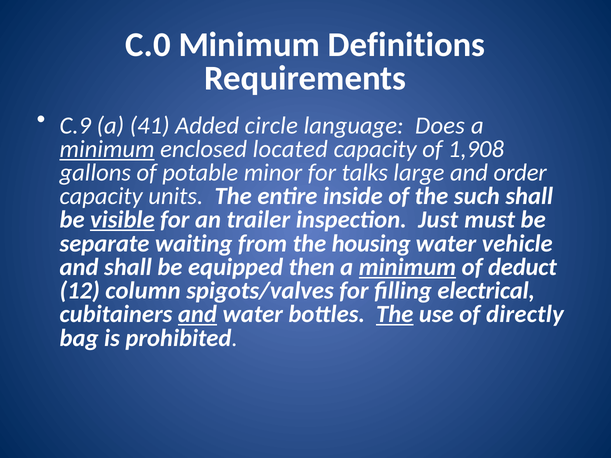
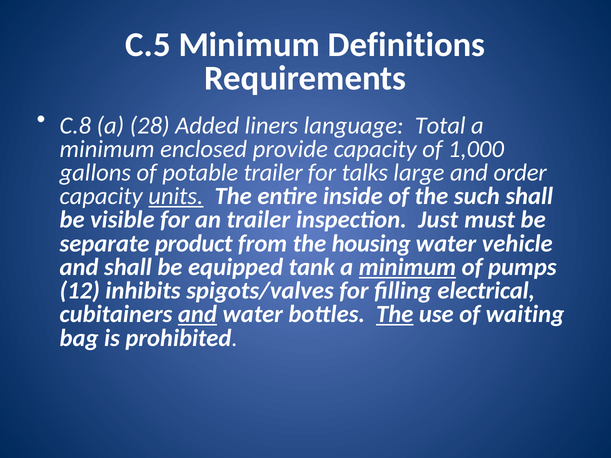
C.0: C.0 -> C.5
C.9: C.9 -> C.8
41: 41 -> 28
circle: circle -> liners
Does: Does -> Total
minimum at (107, 149) underline: present -> none
located: located -> provide
1,908: 1,908 -> 1,000
potable minor: minor -> trailer
units underline: none -> present
visible underline: present -> none
waiting: waiting -> product
then: then -> tank
deduct: deduct -> pumps
column: column -> inhibits
directly: directly -> waiting
